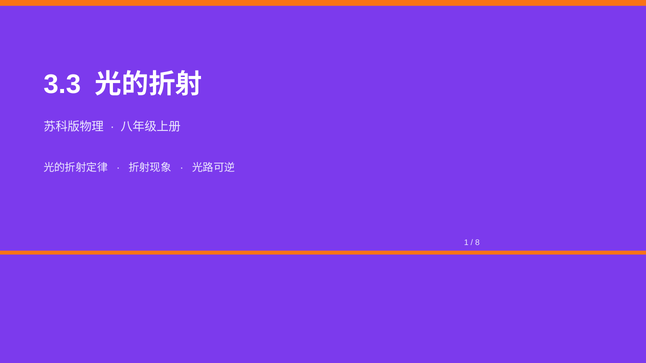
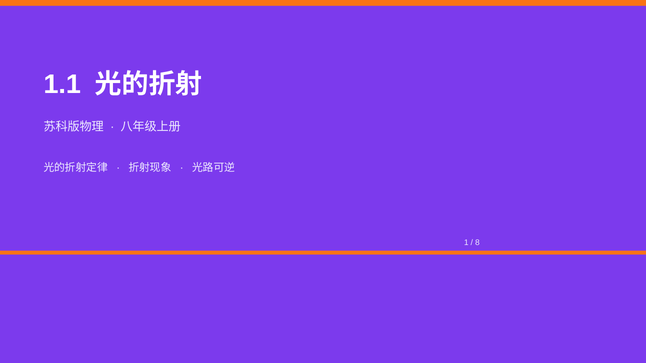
3.3: 3.3 -> 1.1
